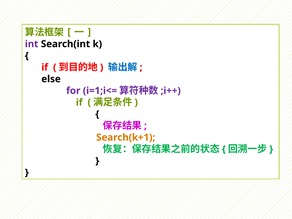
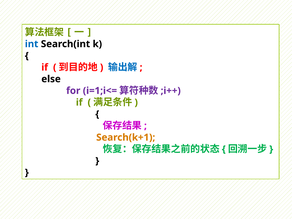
int colour: purple -> blue
